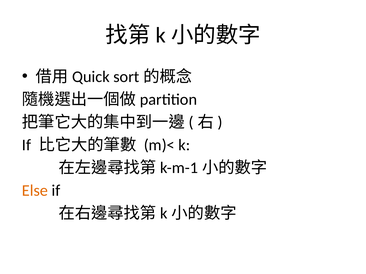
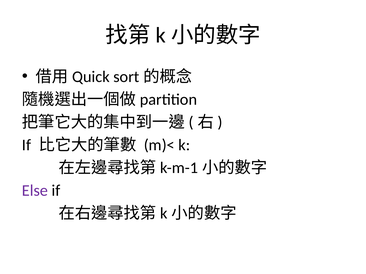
Else colour: orange -> purple
